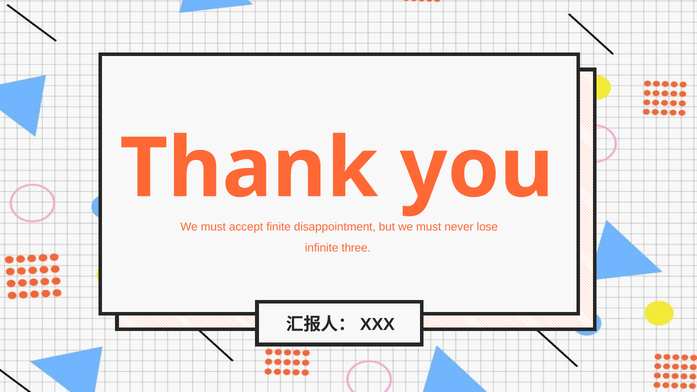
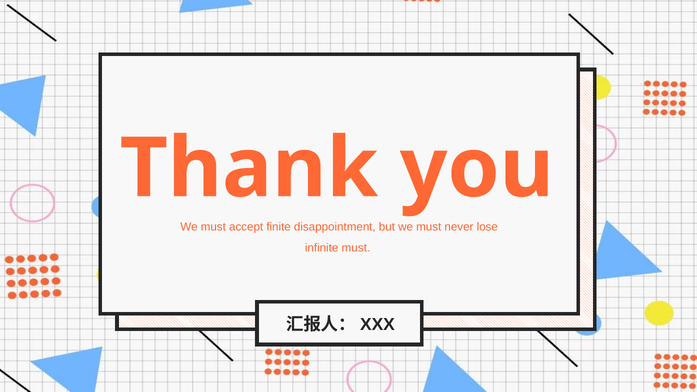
infinite three: three -> must
